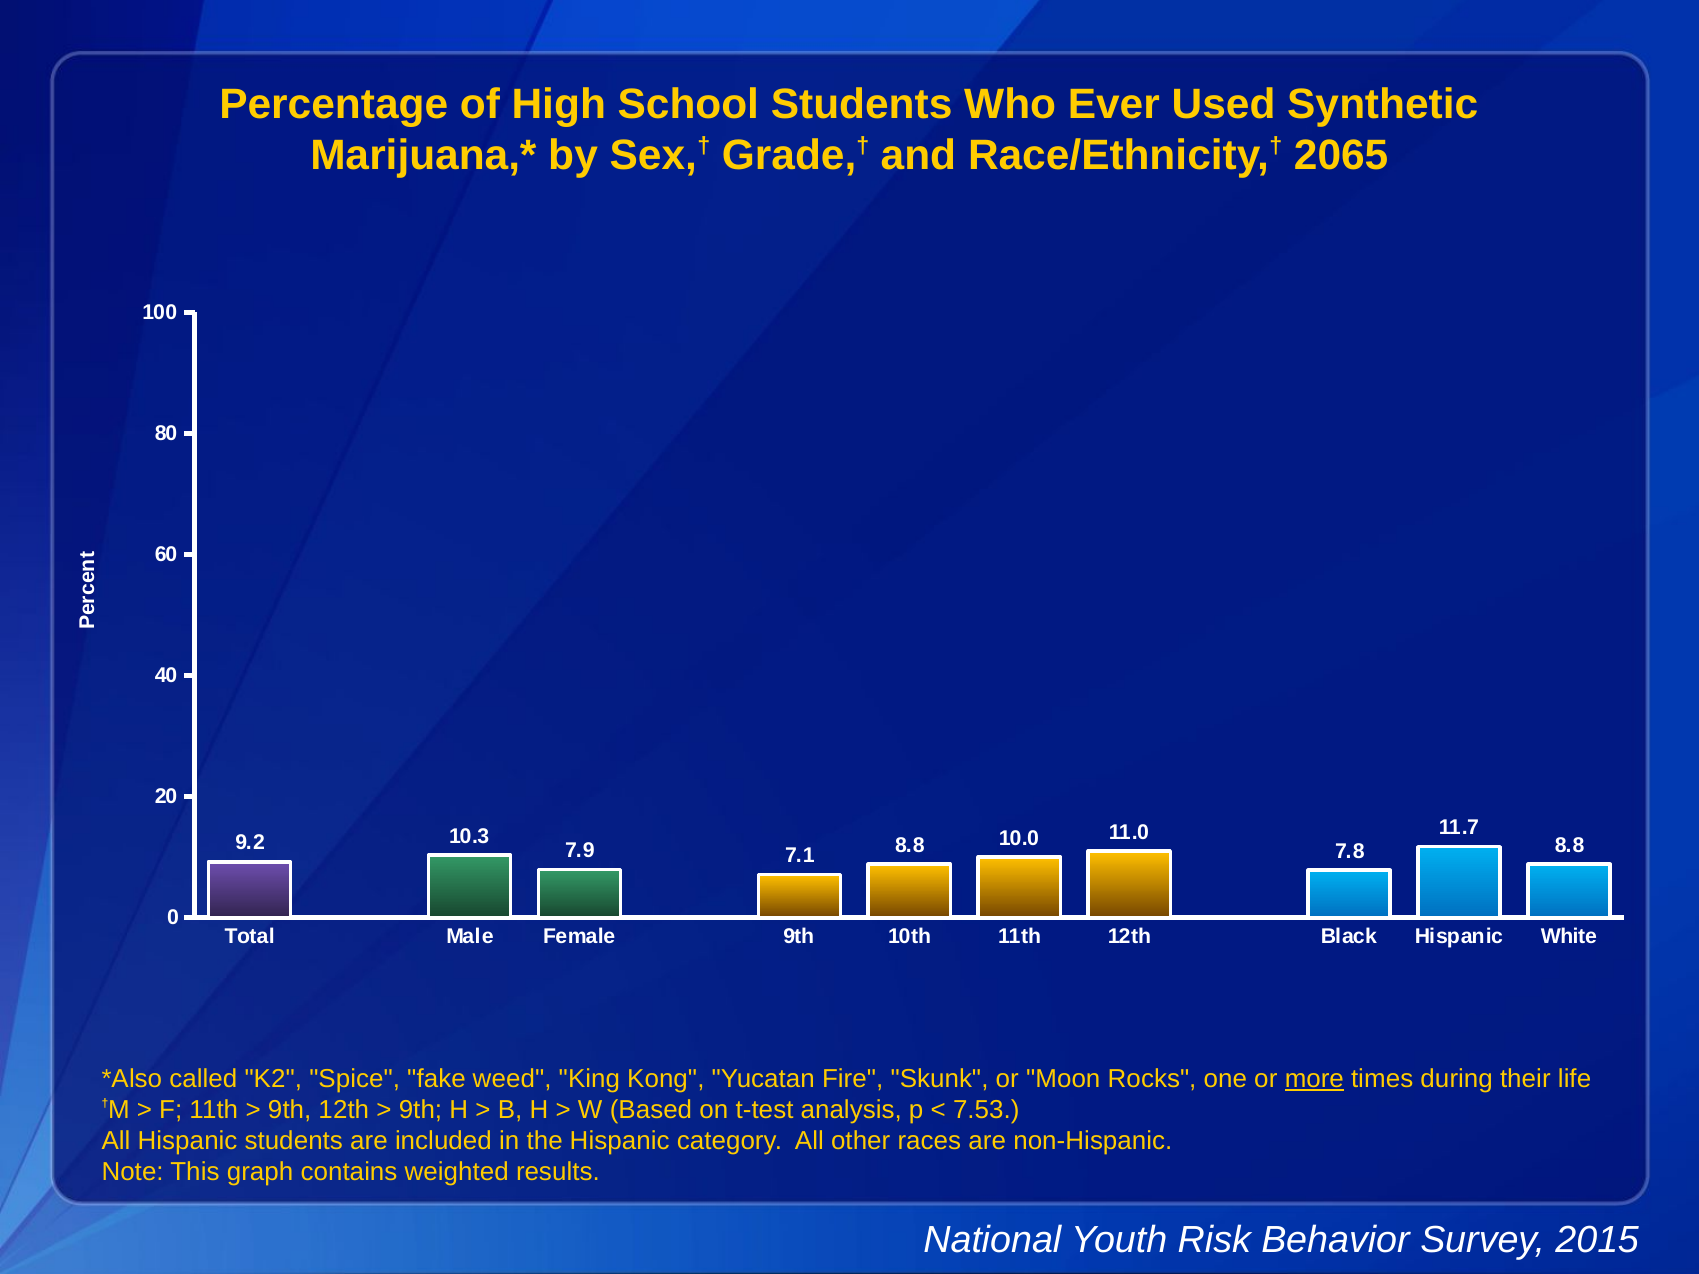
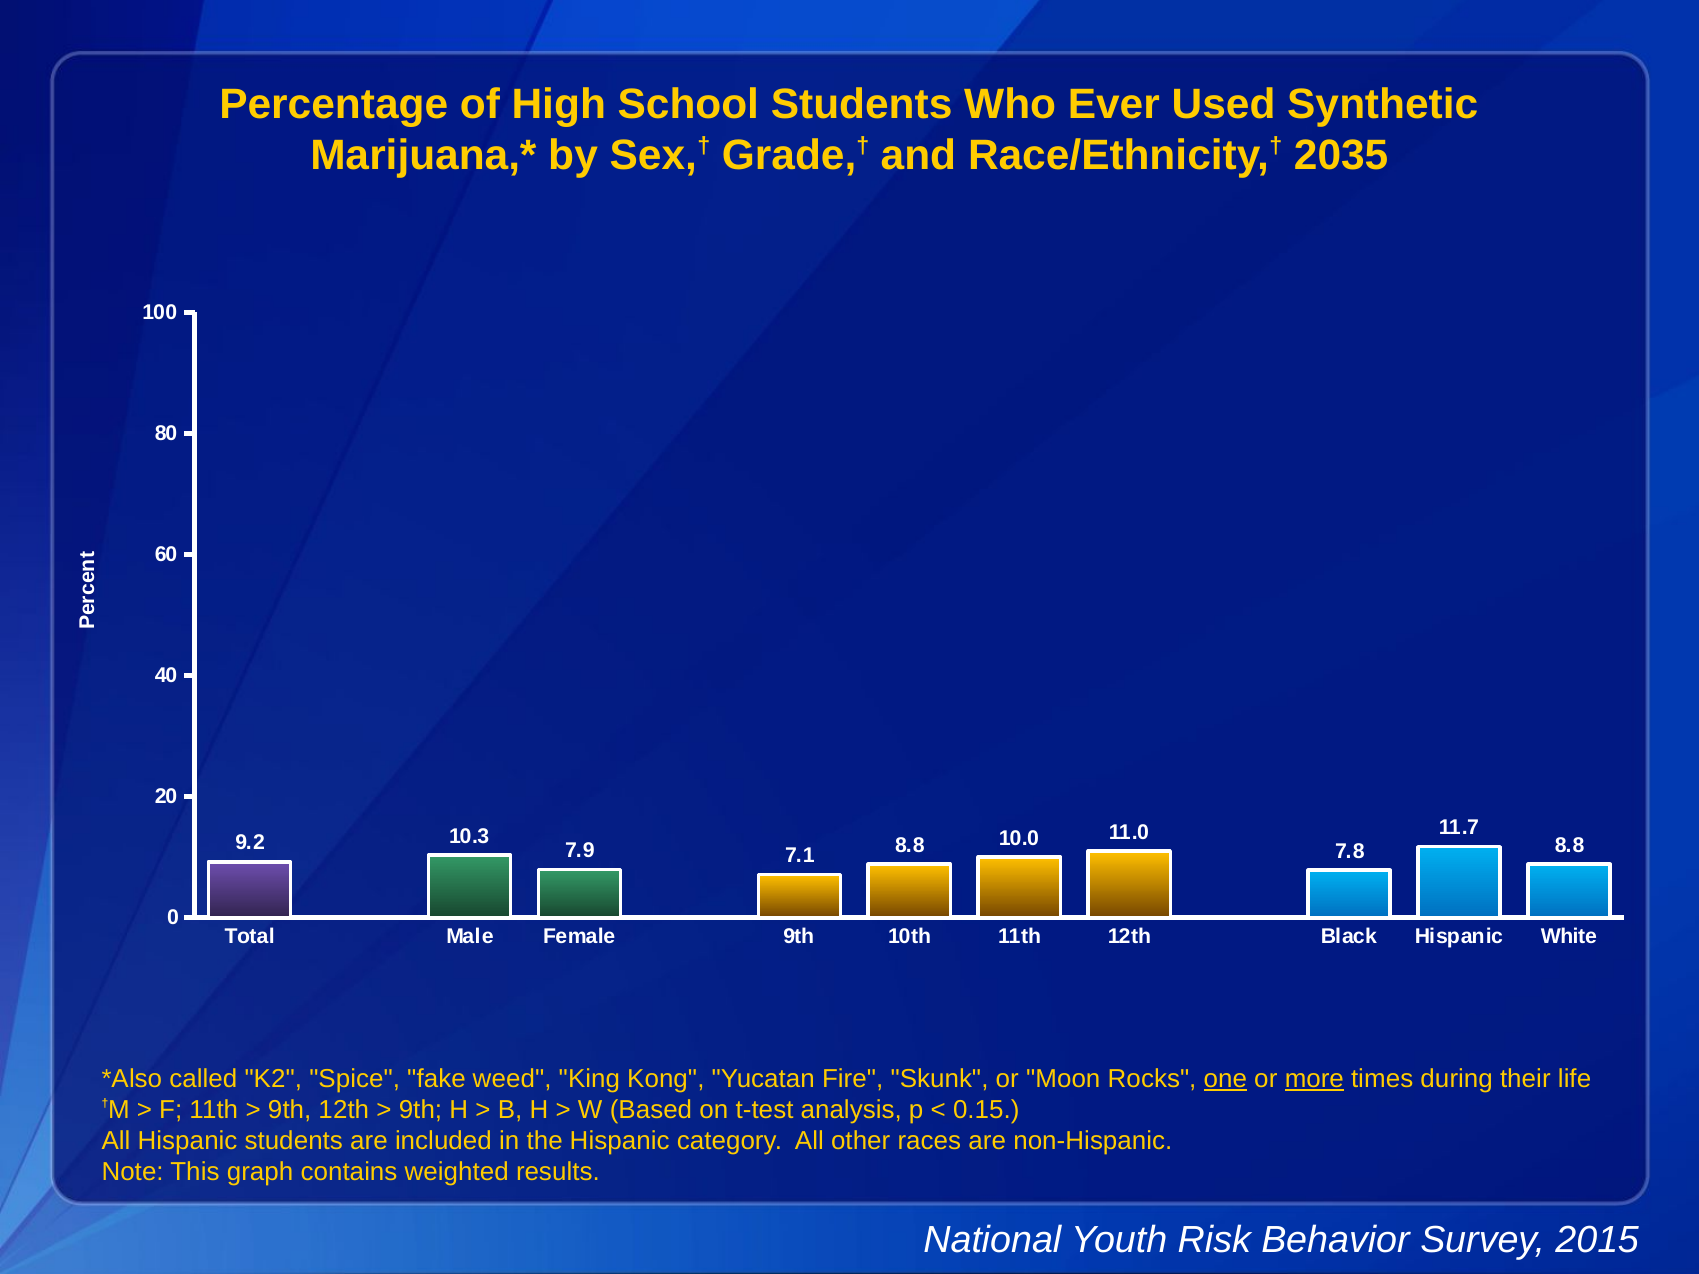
2065: 2065 -> 2035
one underline: none -> present
7.53: 7.53 -> 0.15
